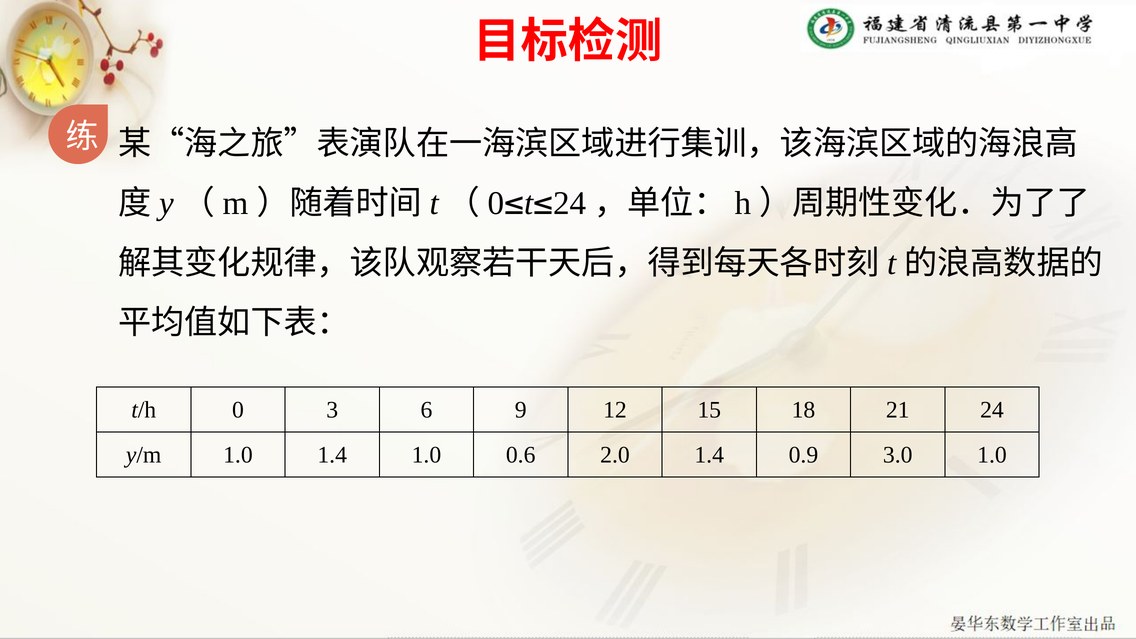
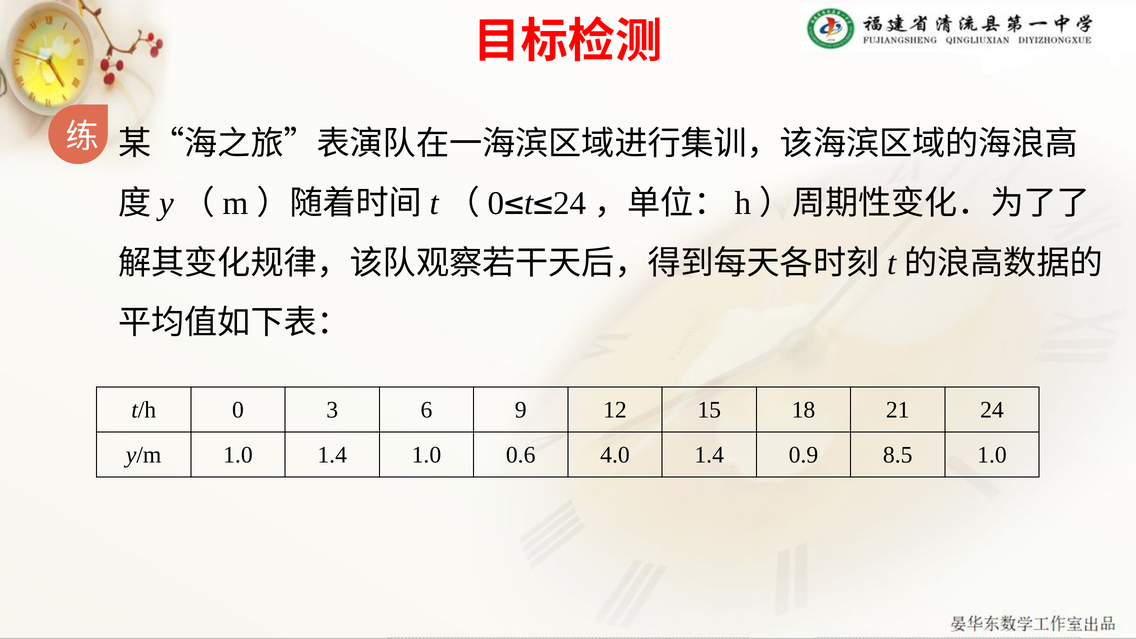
2.0: 2.0 -> 4.0
3.0: 3.0 -> 8.5
